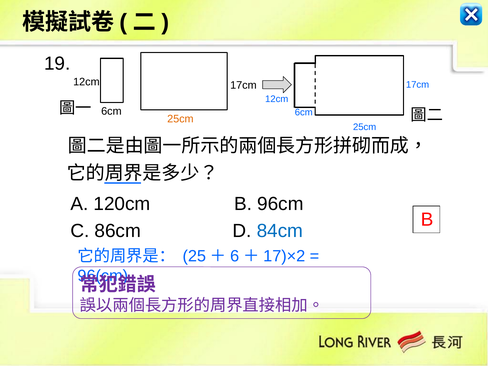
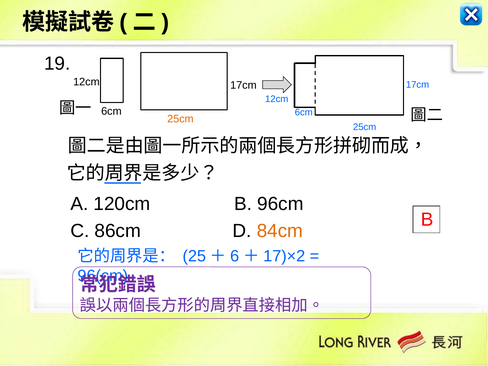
84cm colour: blue -> orange
